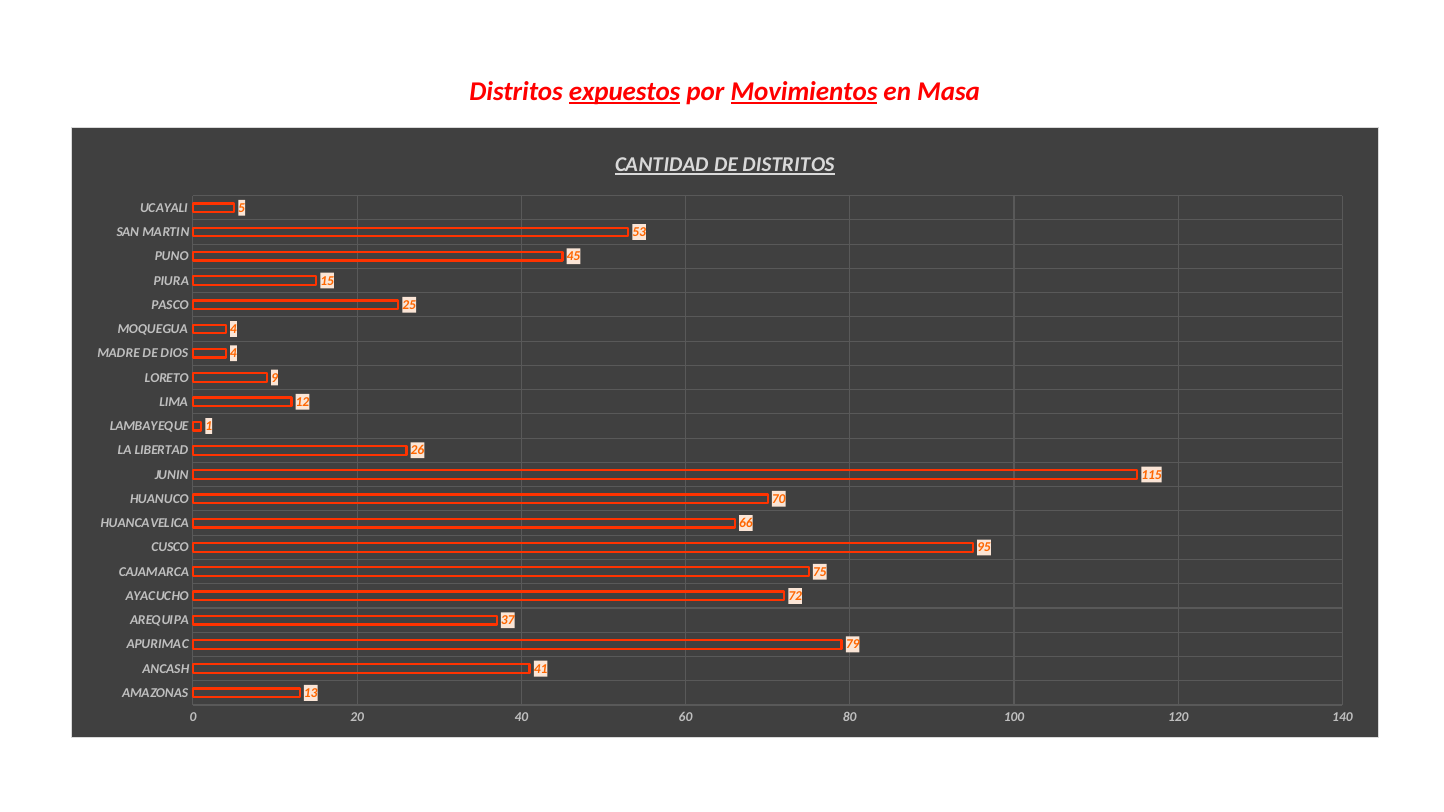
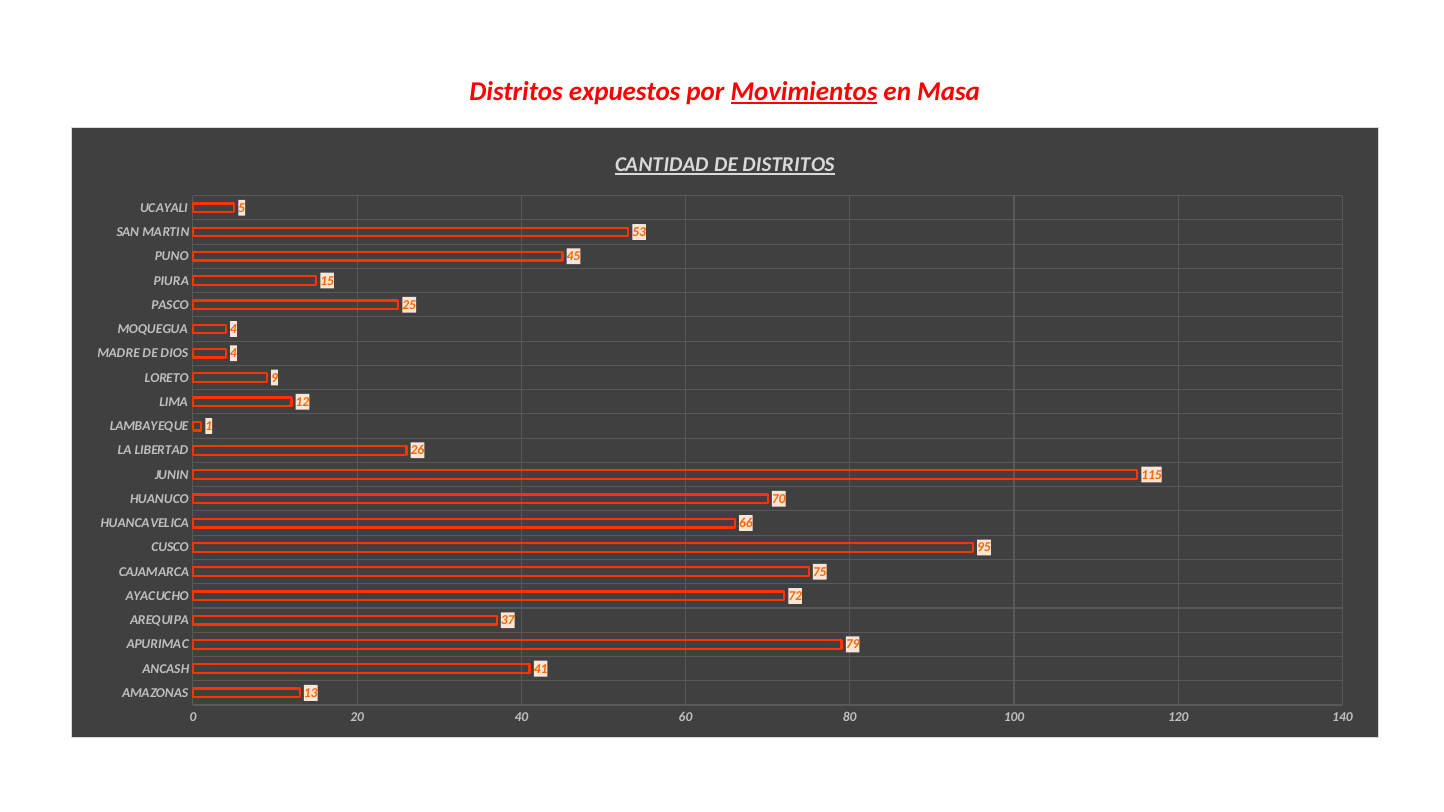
expuestos underline: present -> none
